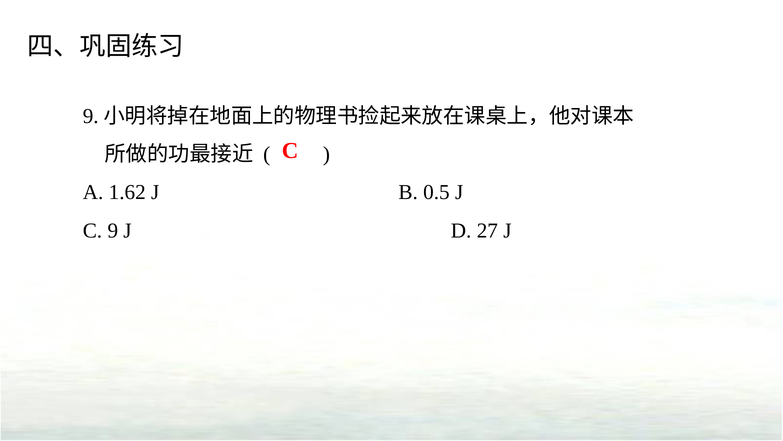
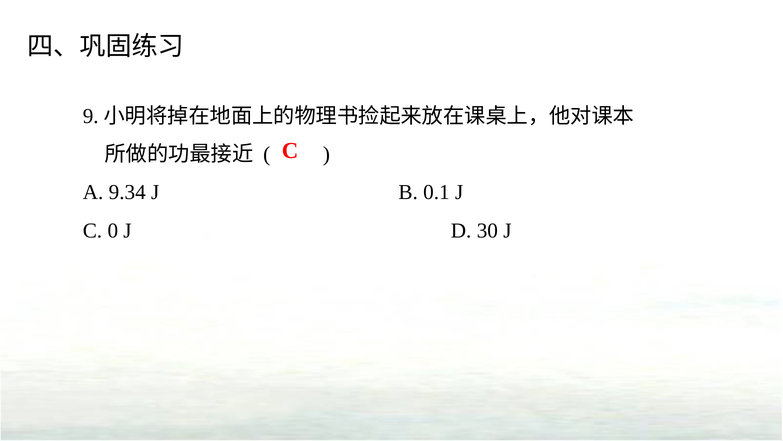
1.62: 1.62 -> 9.34
0.5: 0.5 -> 0.1
9: 9 -> 0
27: 27 -> 30
